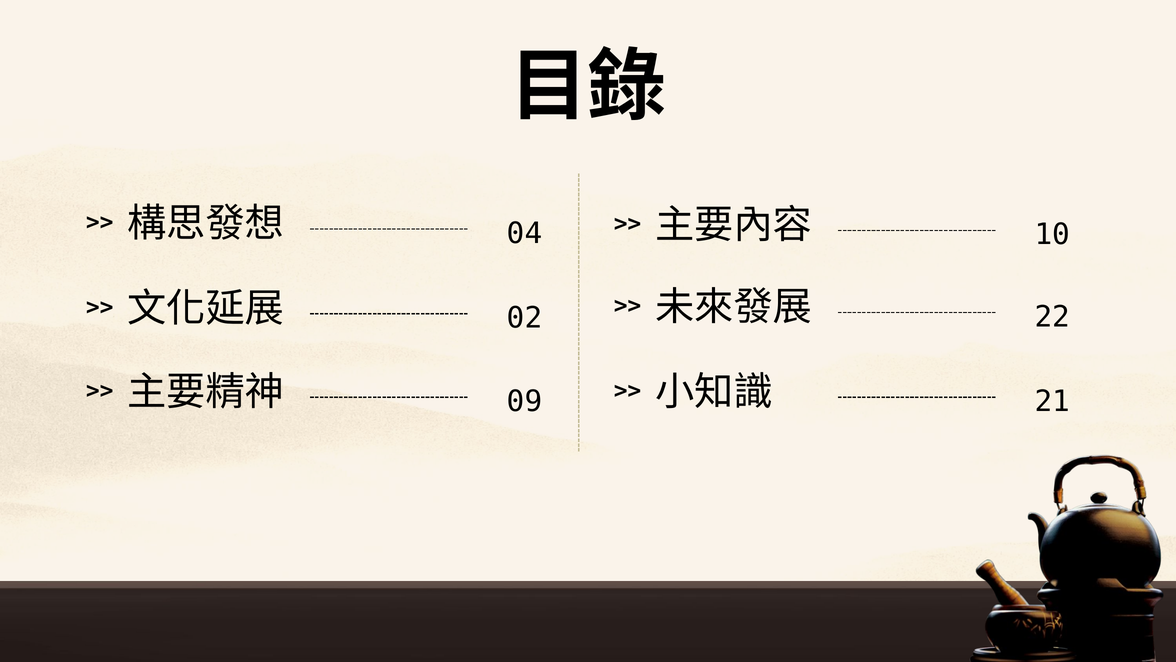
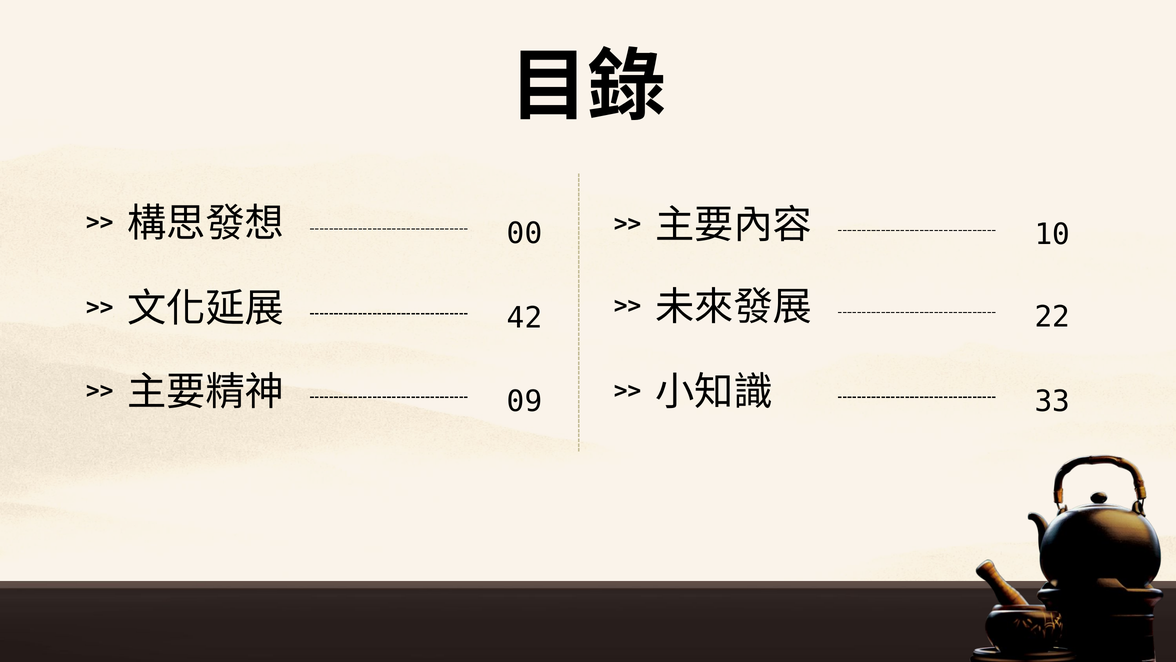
04: 04 -> 00
02: 02 -> 42
21: 21 -> 33
